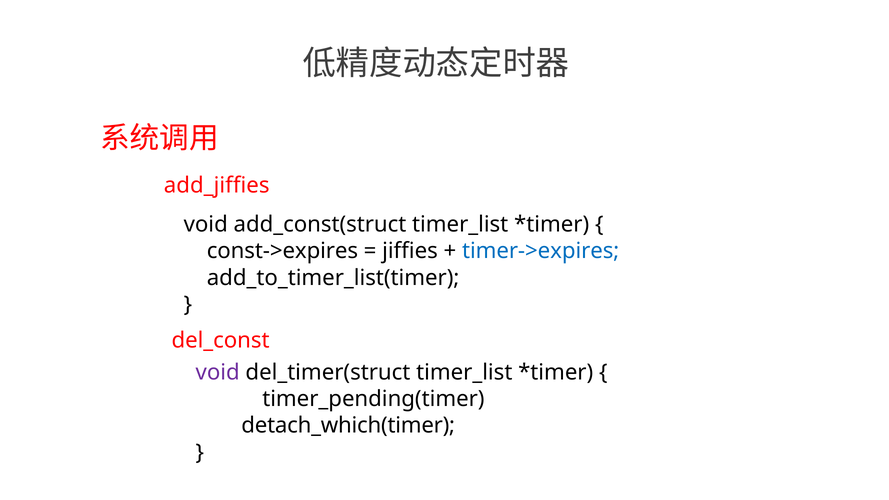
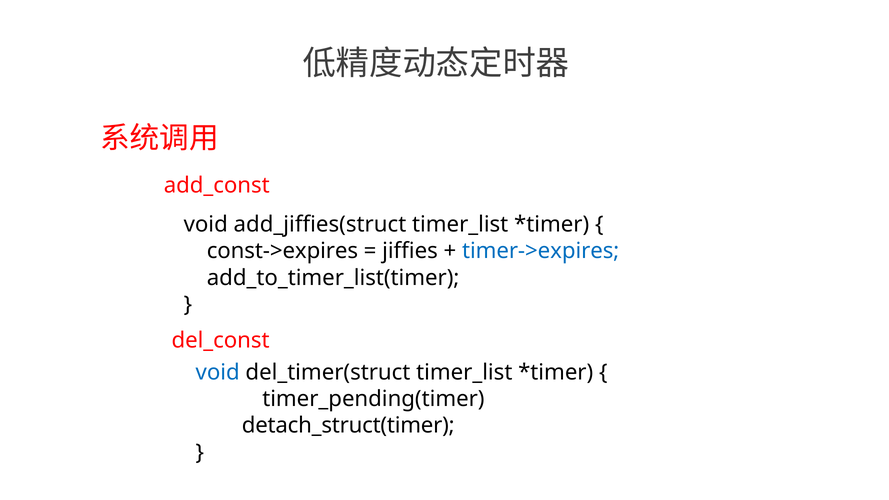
add_jiffies: add_jiffies -> add_const
add_const(struct: add_const(struct -> add_jiffies(struct
void at (218, 372) colour: purple -> blue
detach_which(timer: detach_which(timer -> detach_struct(timer
